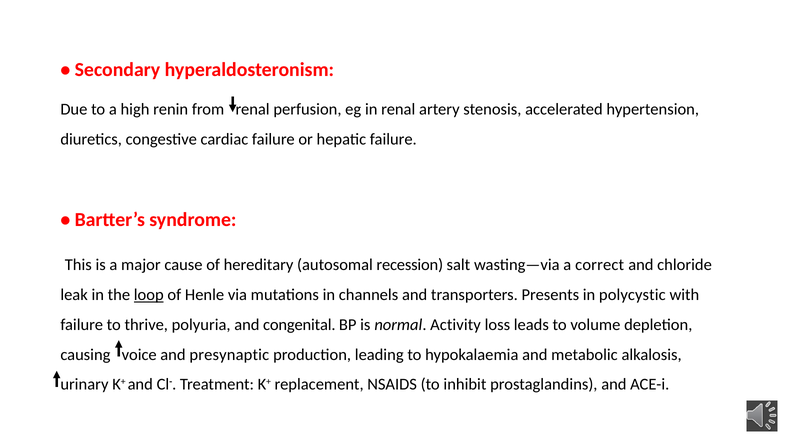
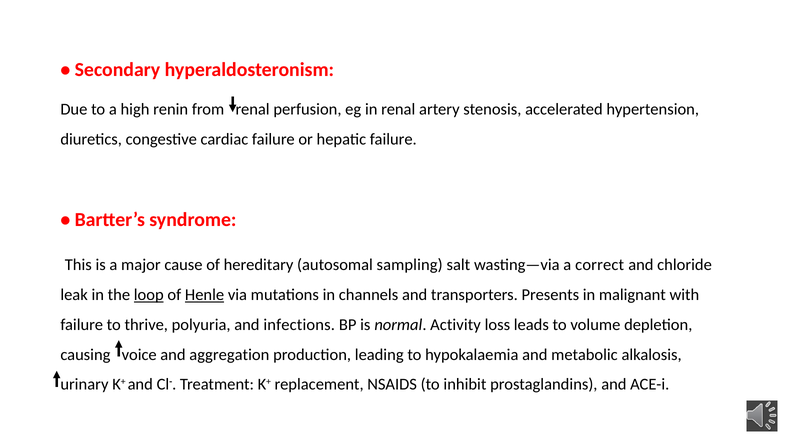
recession: recession -> sampling
Henle underline: none -> present
polycystic: polycystic -> malignant
congenital: congenital -> infections
presynaptic: presynaptic -> aggregation
